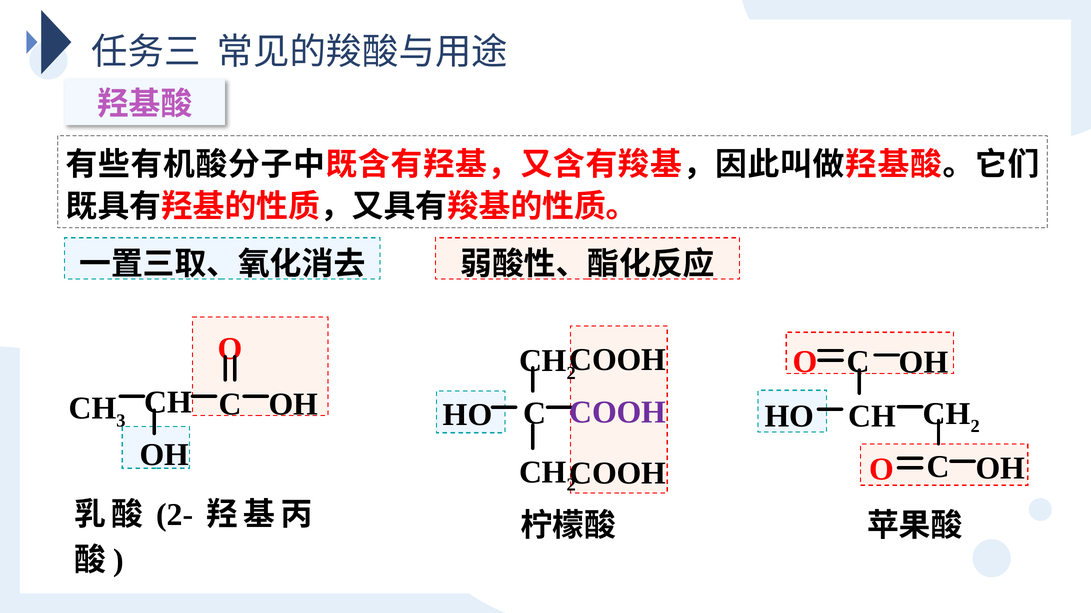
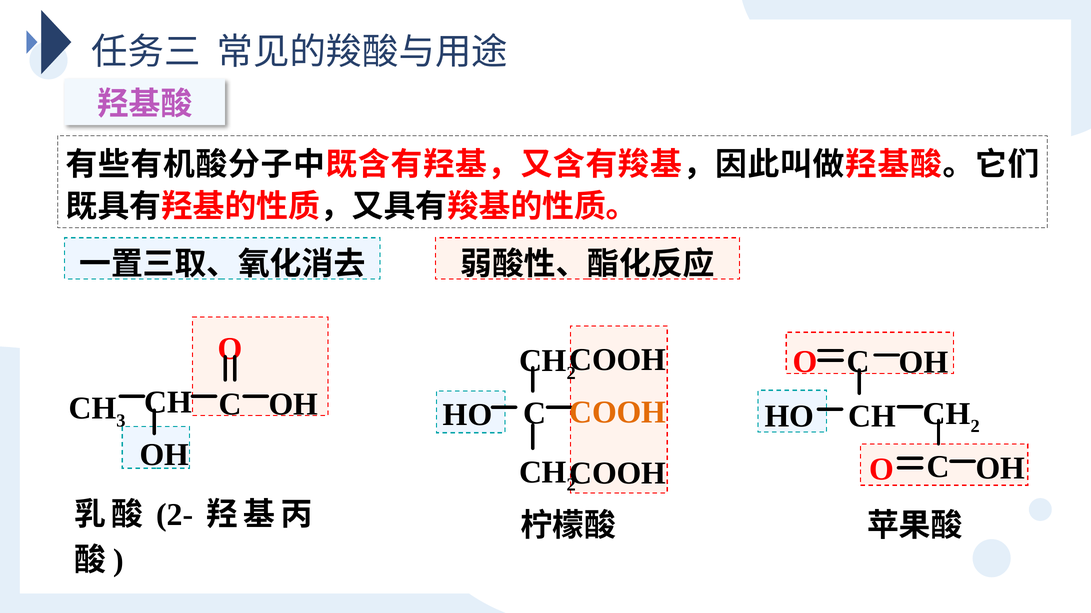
COOH at (618, 413) colour: purple -> orange
